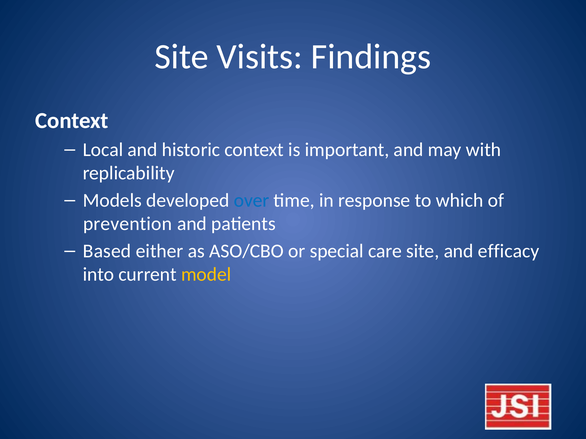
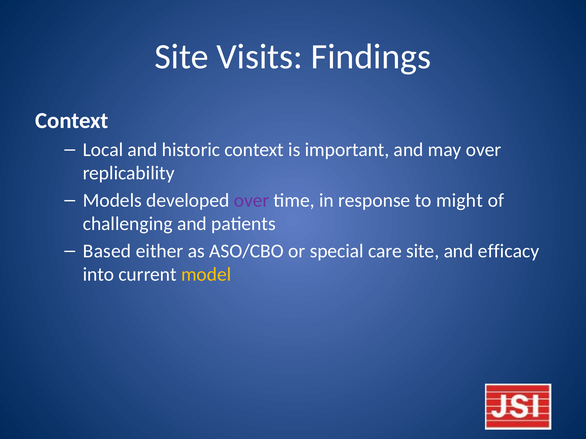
may with: with -> over
over at (252, 201) colour: blue -> purple
which: which -> might
prevention: prevention -> challenging
